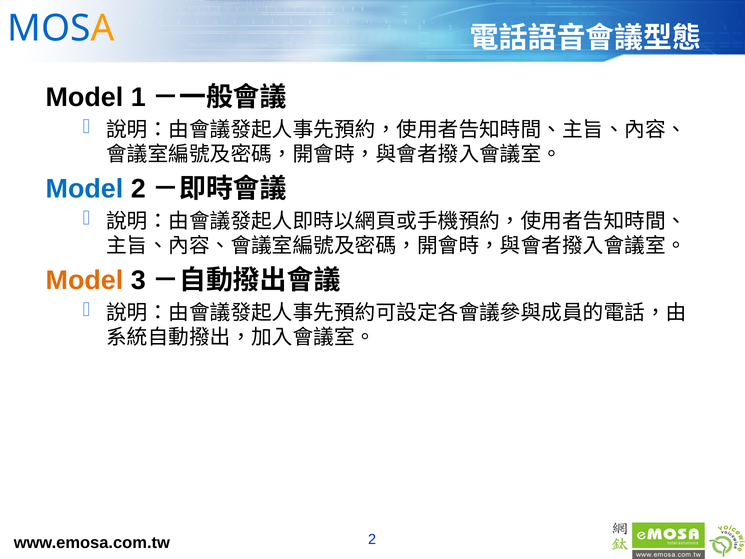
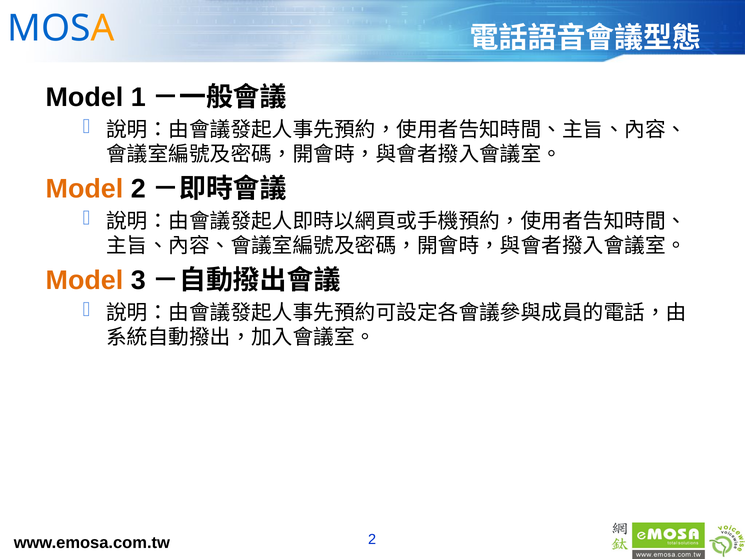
Model at (84, 189) colour: blue -> orange
